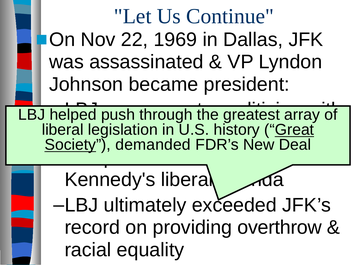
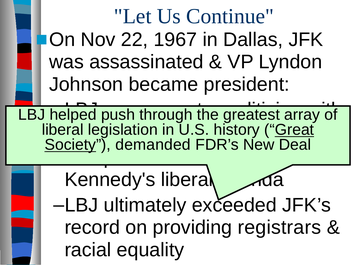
1969: 1969 -> 1967
overthrow: overthrow -> registrars
